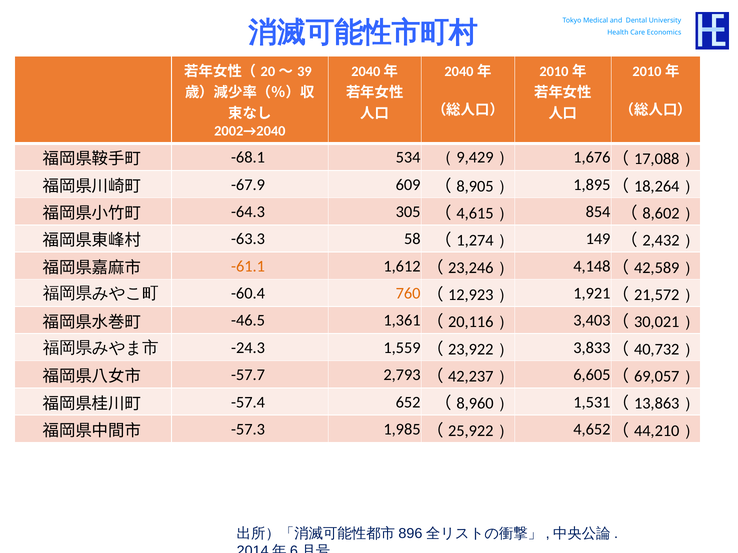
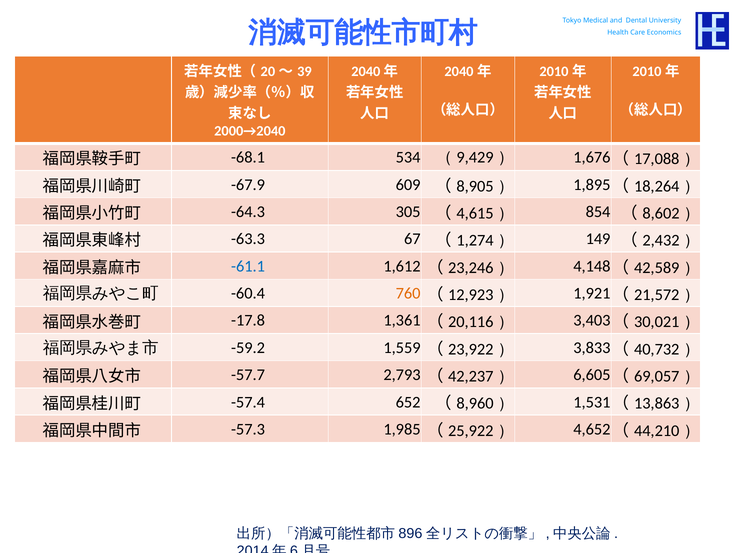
2002→2040: 2002→2040 -> 2000→2040
58: 58 -> 67
-61.1 colour: orange -> blue
-46.5: -46.5 -> -17.8
-24.3: -24.3 -> -59.2
